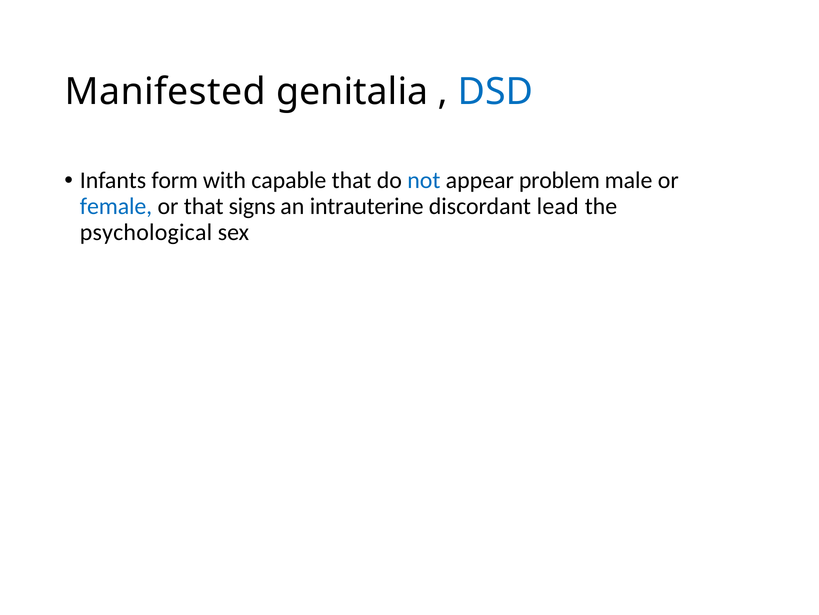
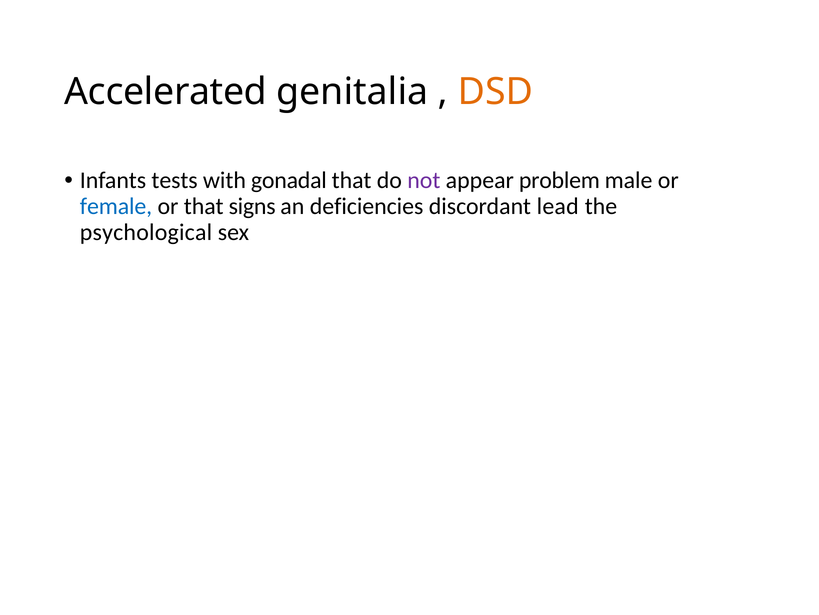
Manifested: Manifested -> Accelerated
DSD colour: blue -> orange
form: form -> tests
capable: capable -> gonadal
not colour: blue -> purple
intrauterine: intrauterine -> deficiencies
